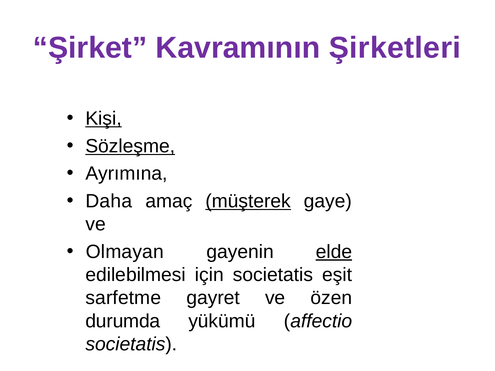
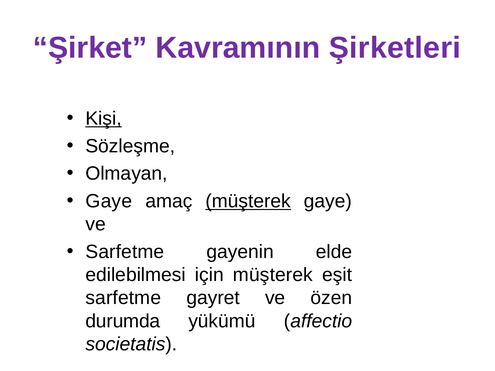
Sözleşme underline: present -> none
Ayrımına: Ayrımına -> Olmayan
Daha at (109, 201): Daha -> Gaye
Olmayan at (125, 252): Olmayan -> Sarfetme
elde underline: present -> none
için societatis: societatis -> müşterek
